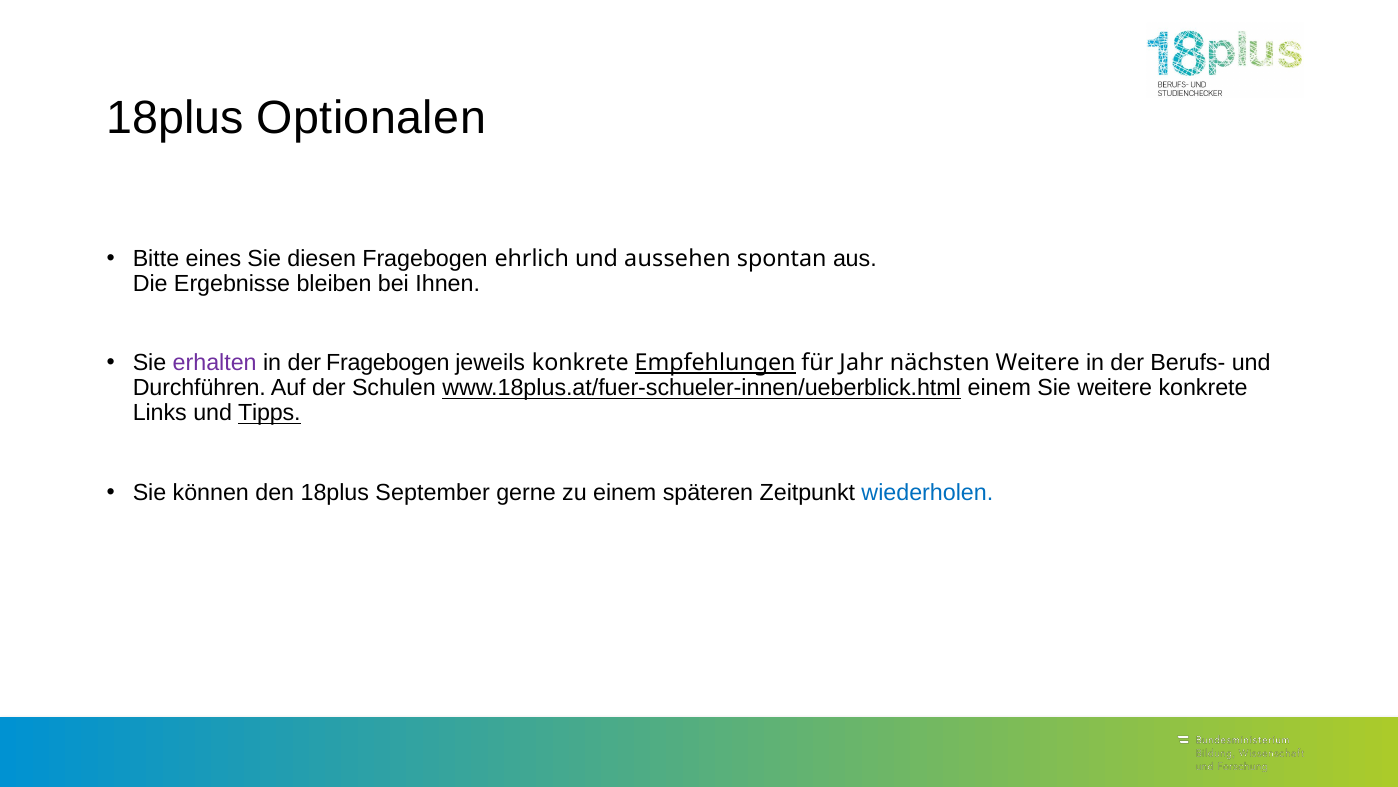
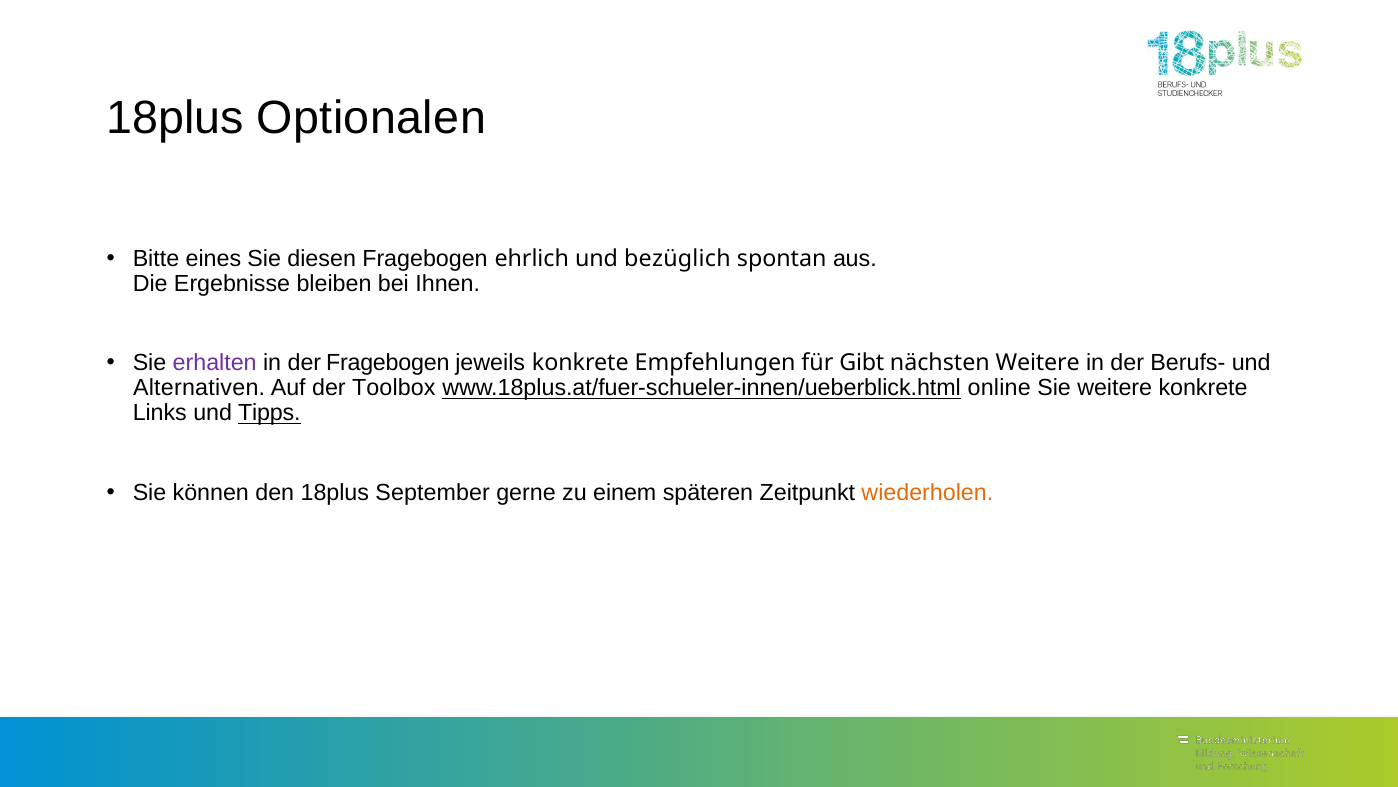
aussehen: aussehen -> bezüglich
Empfehlungen underline: present -> none
Jahr: Jahr -> Gibt
Durchführen: Durchführen -> Alternativen
Schulen: Schulen -> Toolbox
www.18plus.at/fuer-schueler-innen/ueberblick.html einem: einem -> online
wiederholen colour: blue -> orange
